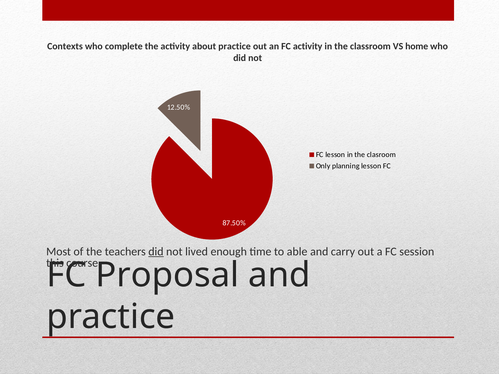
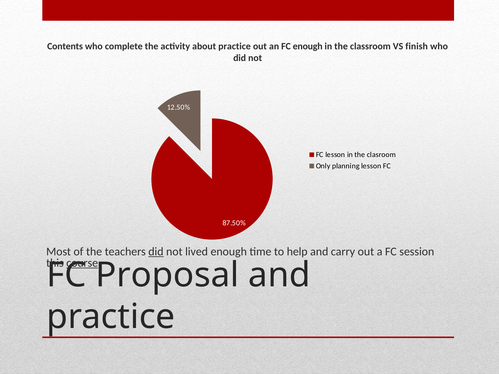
Contexts: Contexts -> Contents
FC activity: activity -> enough
home: home -> finish
able: able -> help
course underline: none -> present
